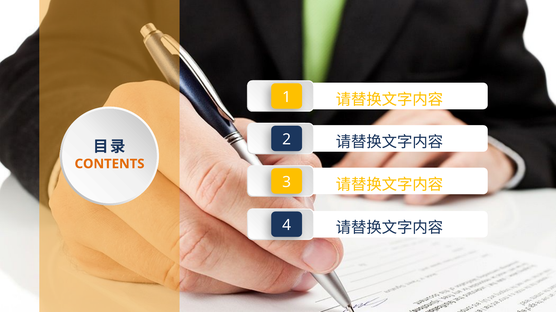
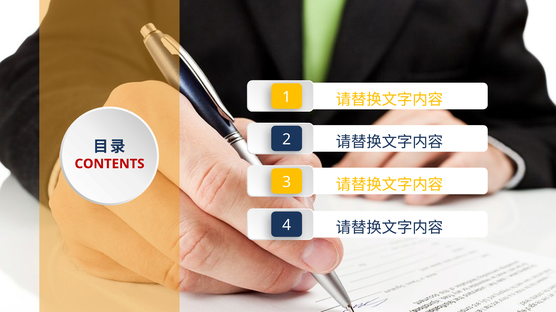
CONTENTS colour: orange -> red
